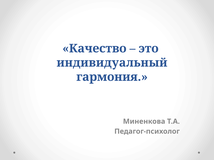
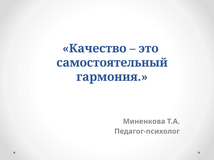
индивидуальный: индивидуальный -> самостоятельный
